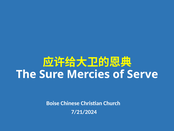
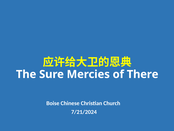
Serve: Serve -> There
